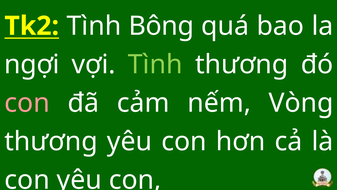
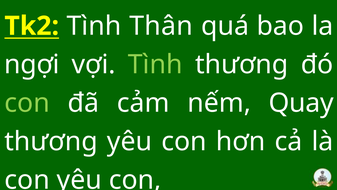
Bông: Bông -> Thân
con at (27, 103) colour: pink -> light green
Vòng: Vòng -> Quay
